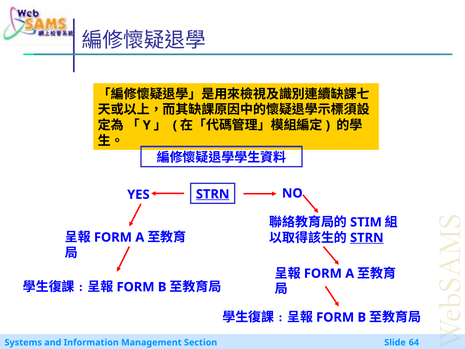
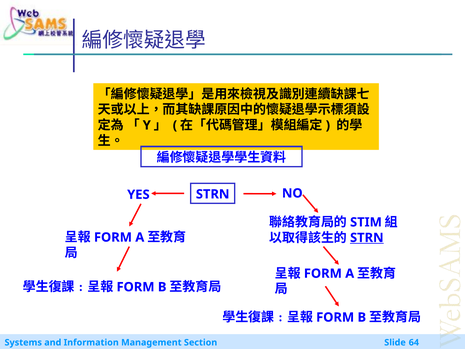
STRN at (213, 194) underline: present -> none
